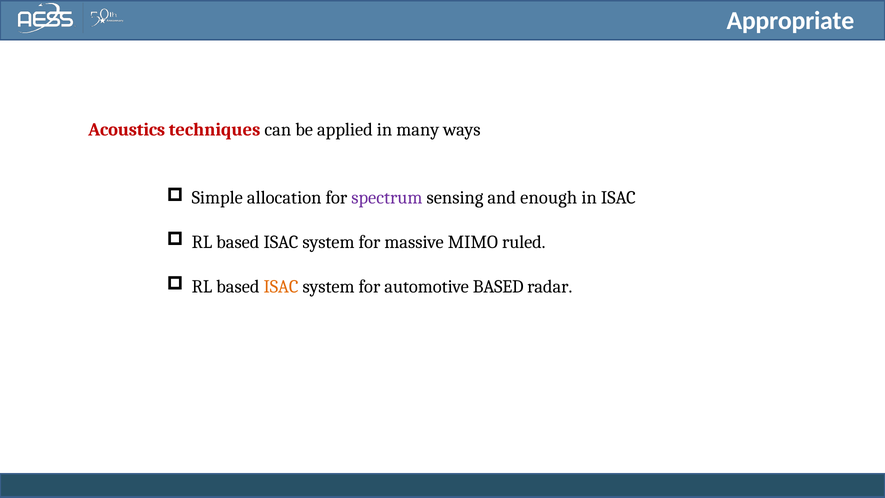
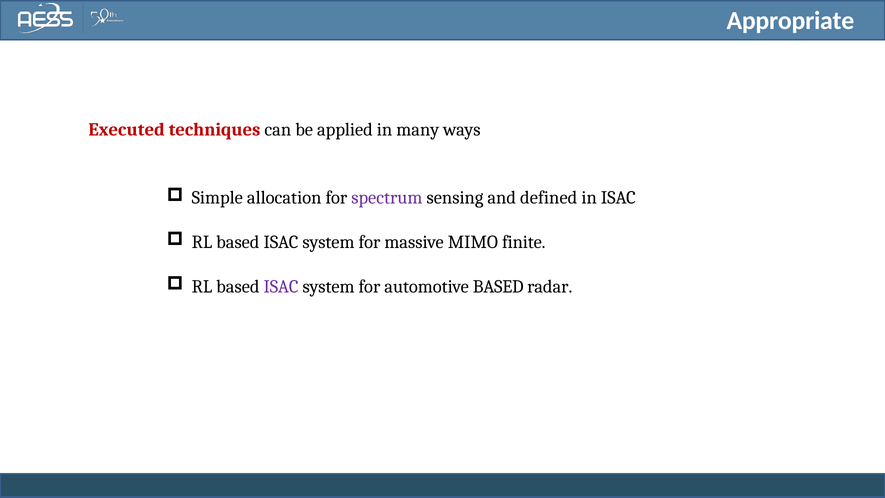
Acoustics: Acoustics -> Executed
enough: enough -> defined
ruled: ruled -> finite
ISAC at (281, 286) colour: orange -> purple
